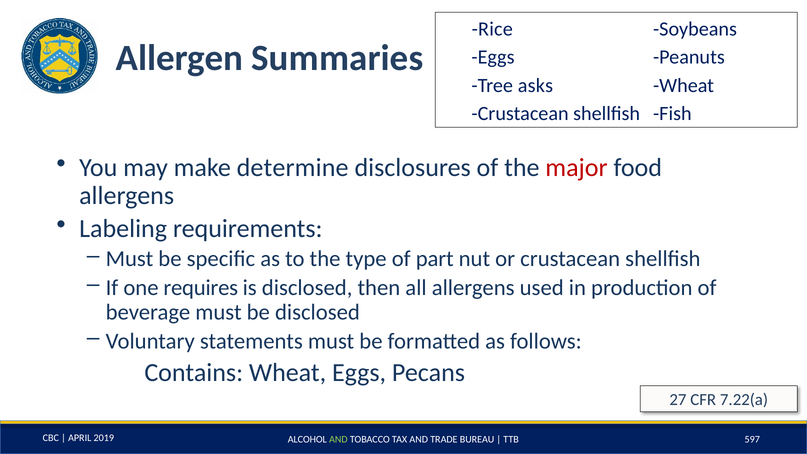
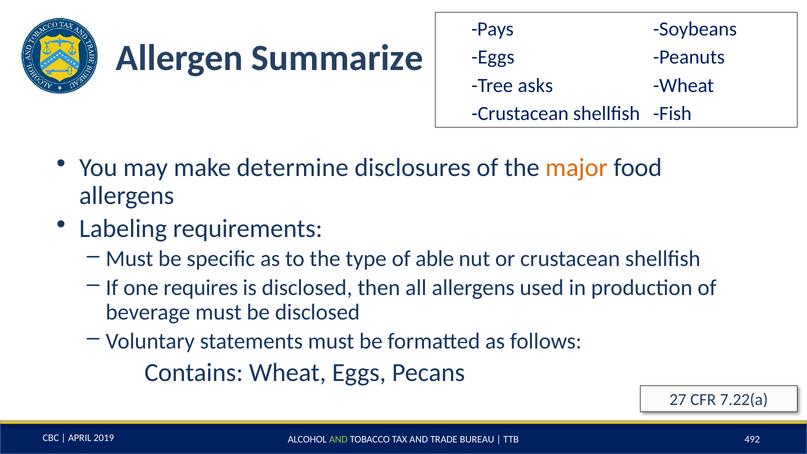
Rice: Rice -> Pays
Summaries: Summaries -> Summarize
major colour: red -> orange
part: part -> able
597: 597 -> 492
